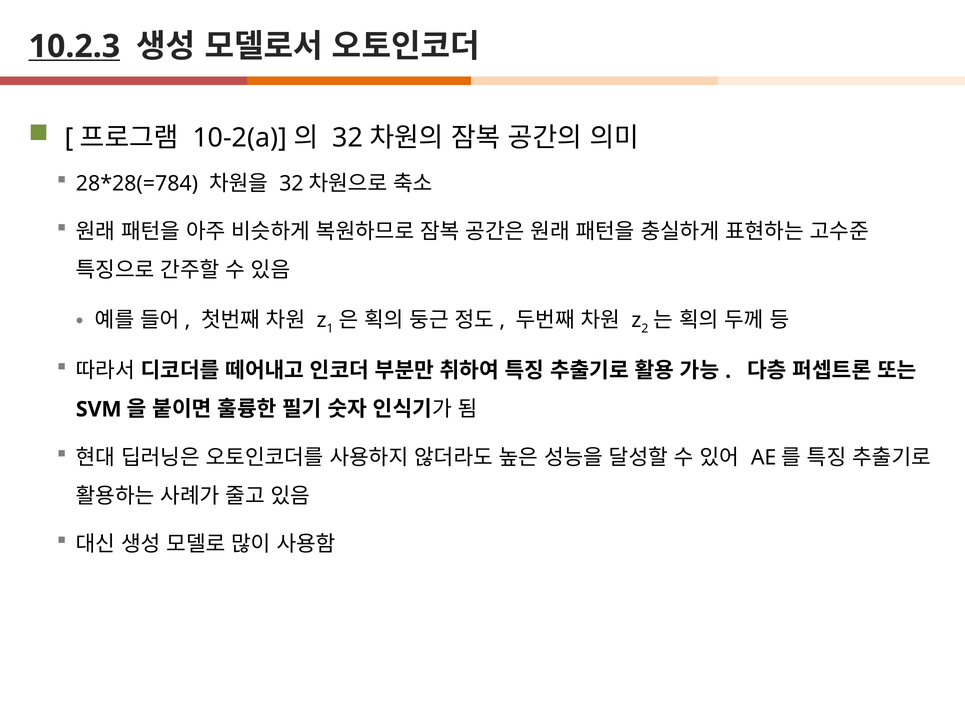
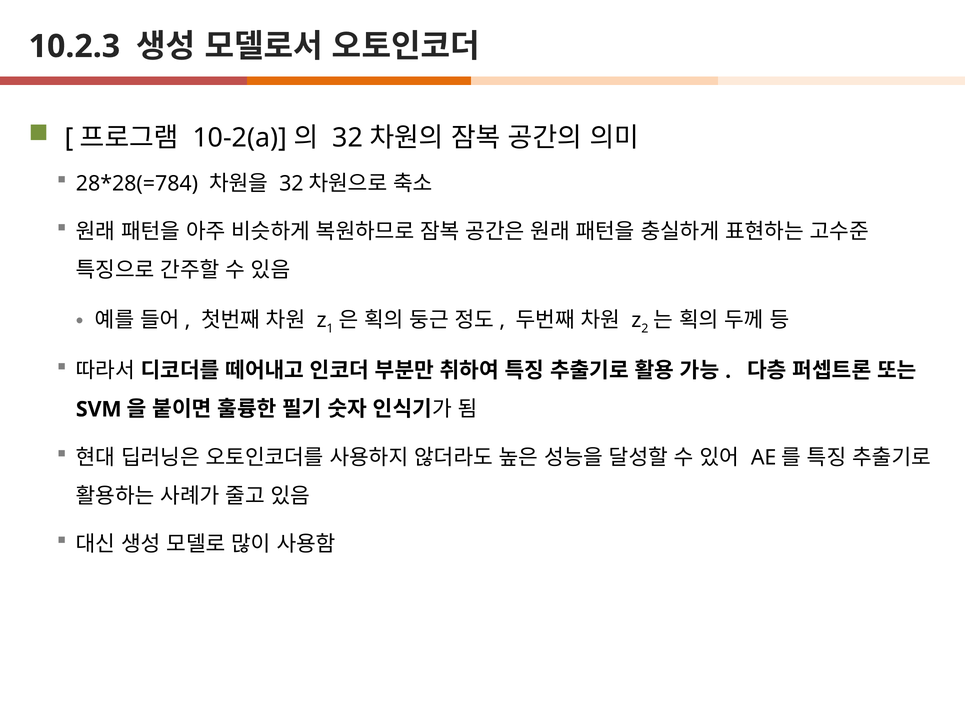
10.2.3 underline: present -> none
